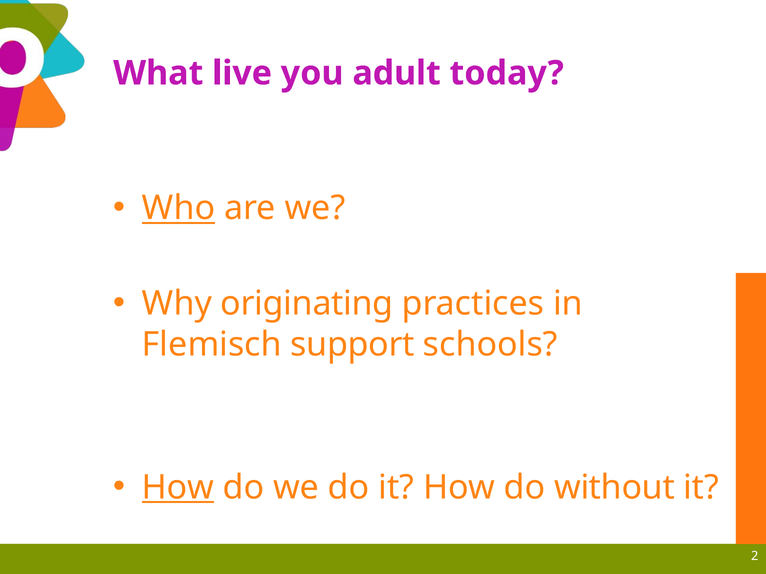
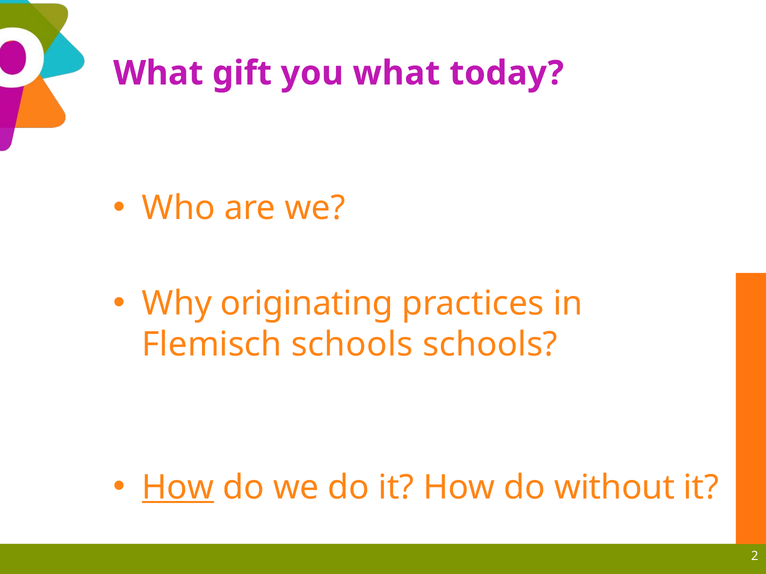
live: live -> gift
you adult: adult -> what
Who underline: present -> none
Flemisch support: support -> schools
